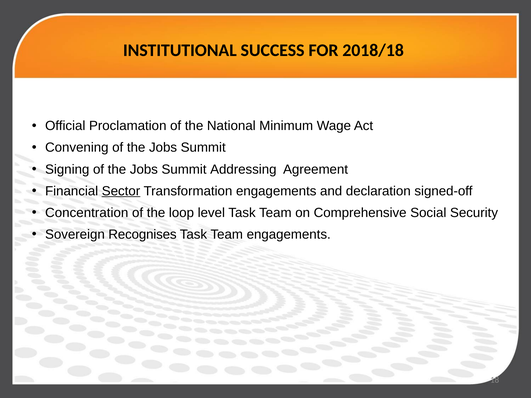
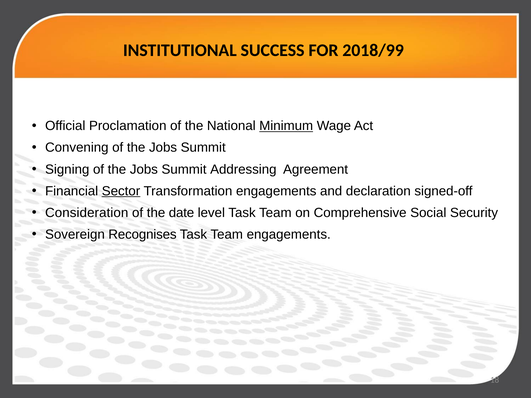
2018/18: 2018/18 -> 2018/99
Minimum underline: none -> present
Concentration: Concentration -> Consideration
loop: loop -> date
